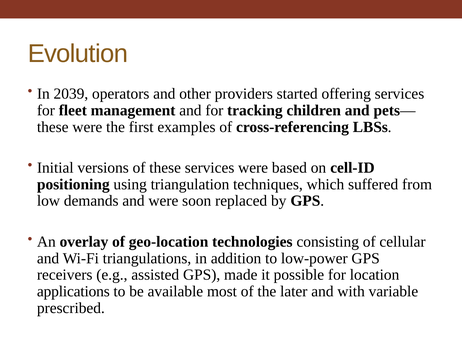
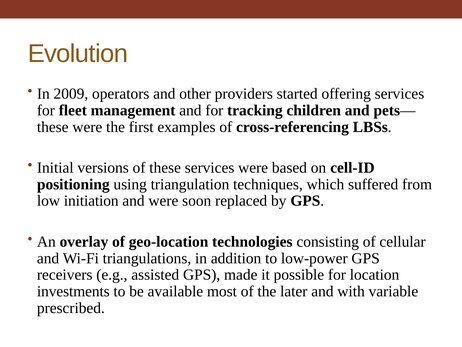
2039: 2039 -> 2009
demands: demands -> initiation
applications: applications -> investments
